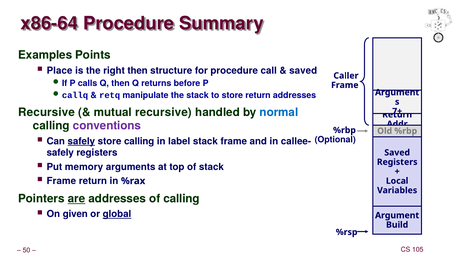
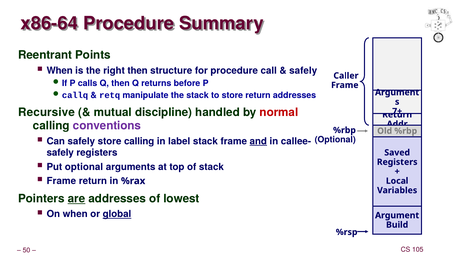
Examples: Examples -> Reentrant
Place at (60, 70): Place -> When
saved at (303, 70): saved -> safely
mutual recursive: recursive -> discipline
normal colour: blue -> red
safely at (81, 141) underline: present -> none
and underline: none -> present
Put memory: memory -> optional
of calling: calling -> lowest
On given: given -> when
